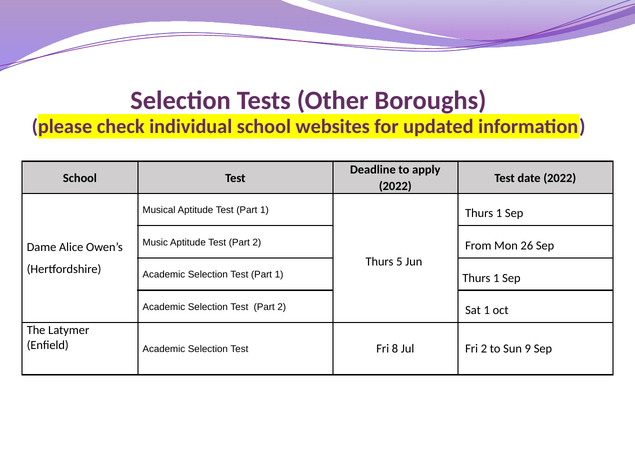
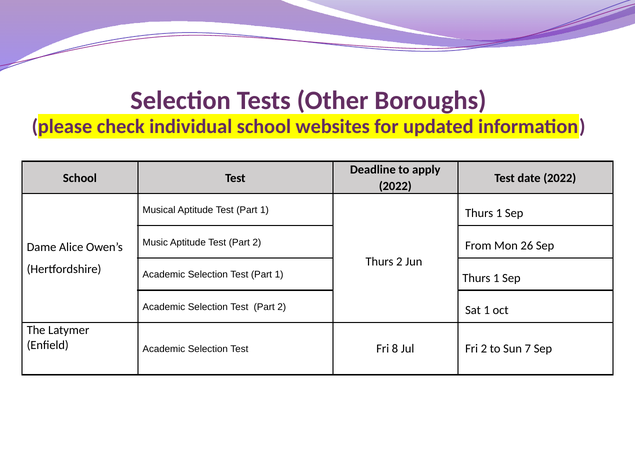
Thurs 5: 5 -> 2
9: 9 -> 7
